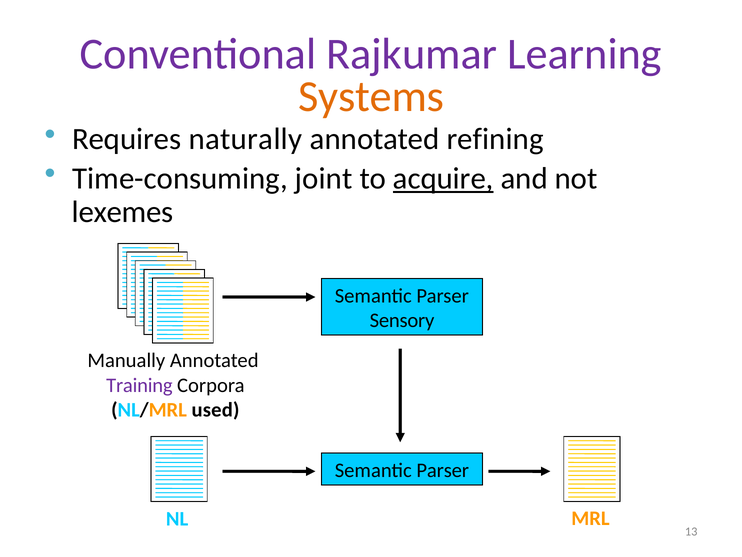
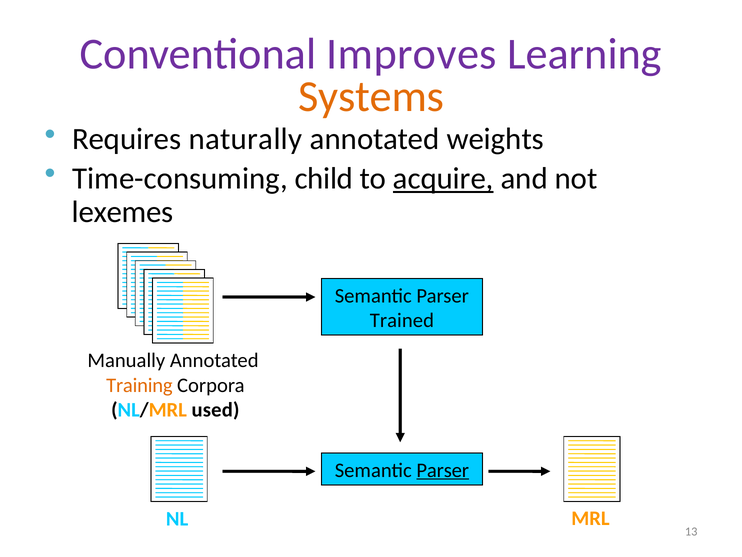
Rajkumar: Rajkumar -> Improves
refining: refining -> weights
joint: joint -> child
Sensory: Sensory -> Trained
Training colour: purple -> orange
Parser at (443, 470) underline: none -> present
